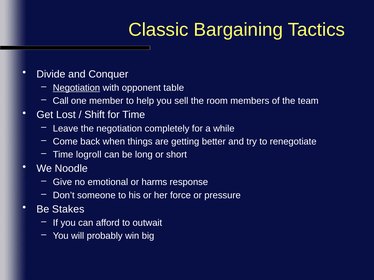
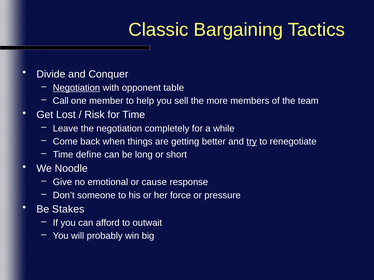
room: room -> more
Shift: Shift -> Risk
try underline: none -> present
logroll: logroll -> define
harms: harms -> cause
